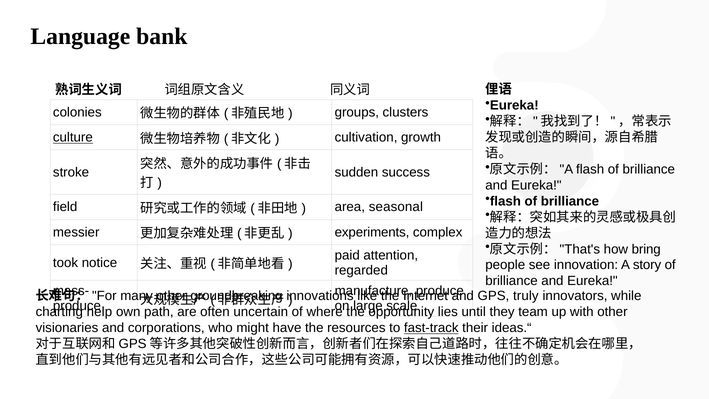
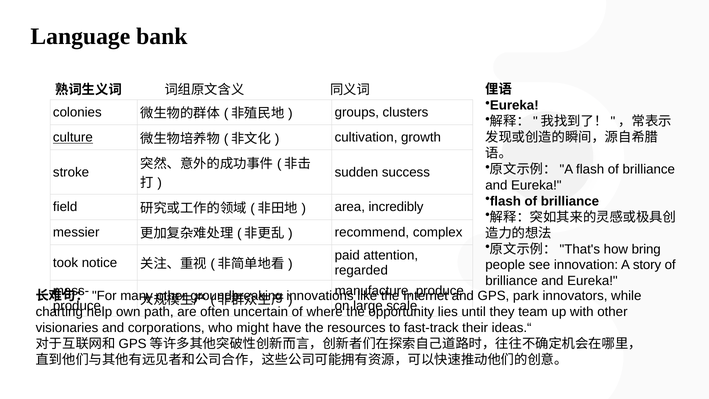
seasonal: seasonal -> incredibly
experiments: experiments -> recommend
truly: truly -> park
fast-track underline: present -> none
